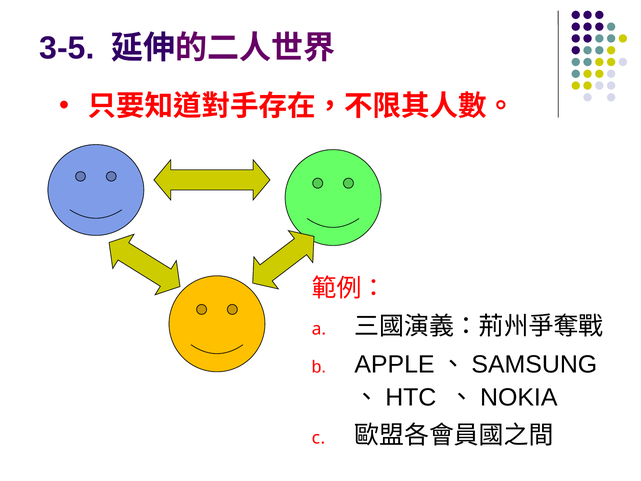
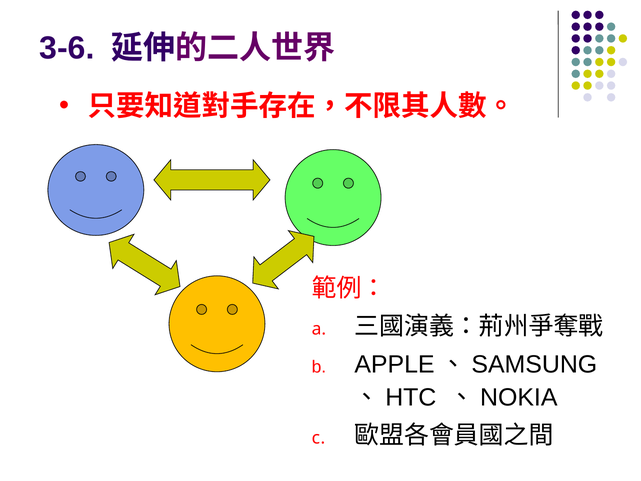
3-5: 3-5 -> 3-6
